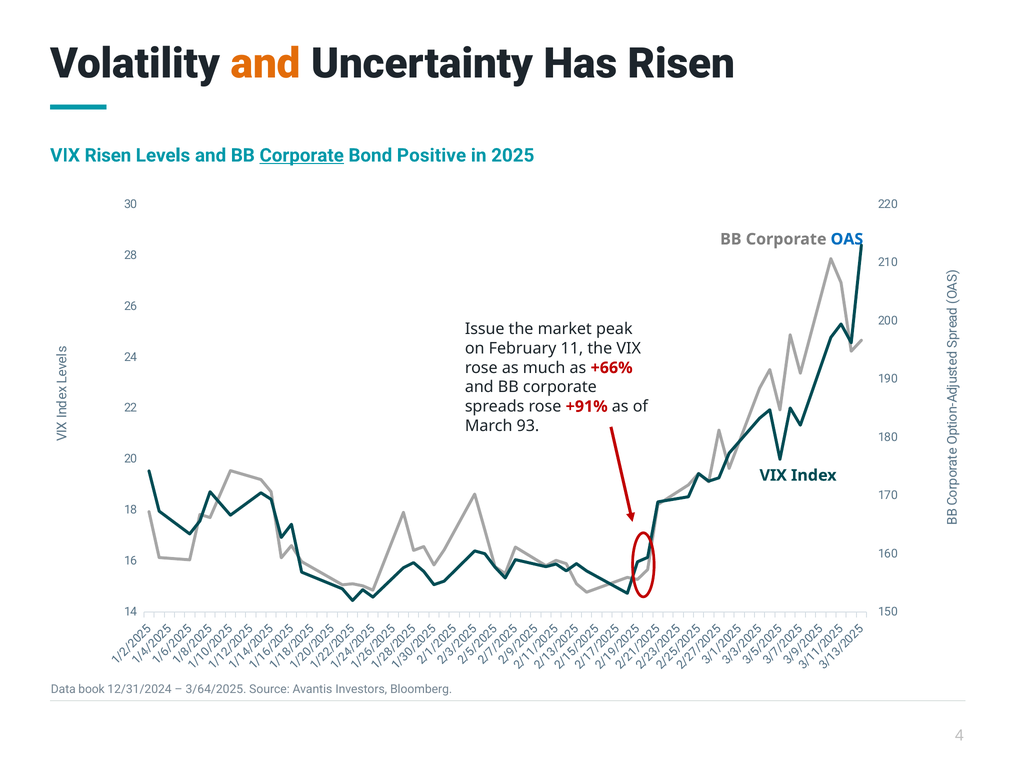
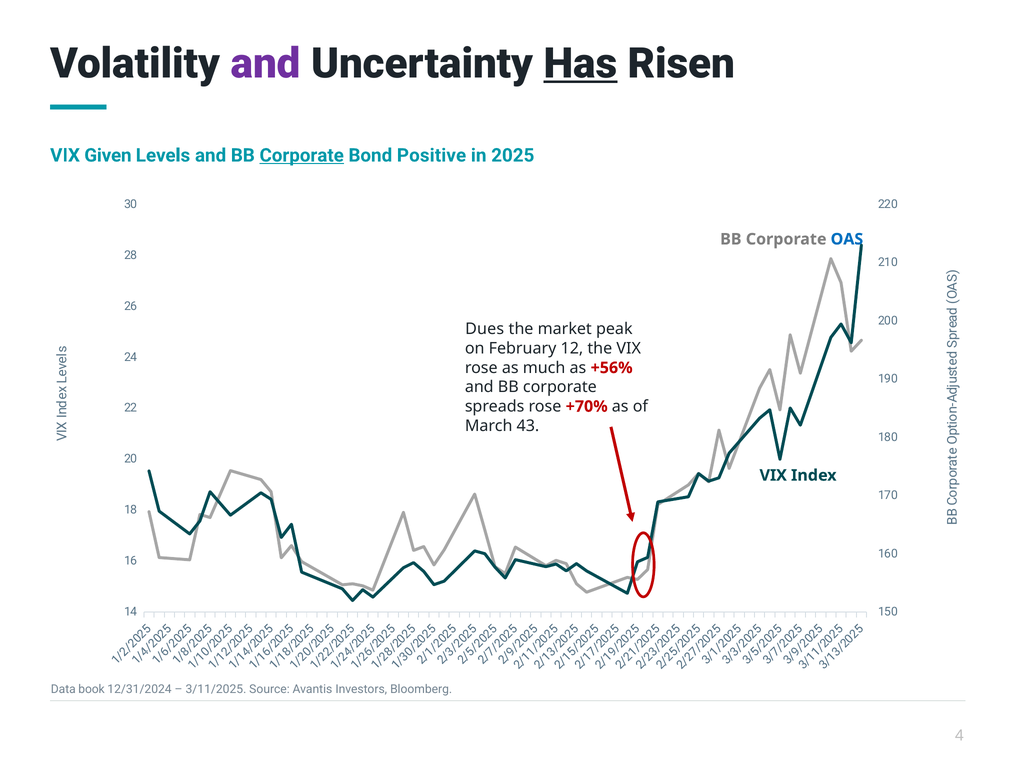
and at (266, 64) colour: orange -> purple
Has underline: none -> present
VIX Risen: Risen -> Given
Issue: Issue -> Dues
11: 11 -> 12
+66%: +66% -> +56%
+91%: +91% -> +70%
93: 93 -> 43
3/64/2025: 3/64/2025 -> 3/11/2025
